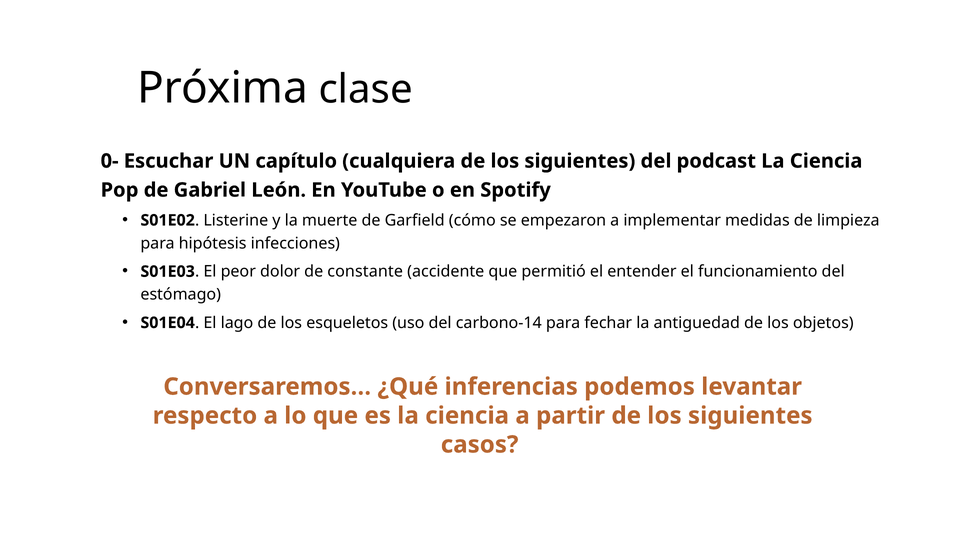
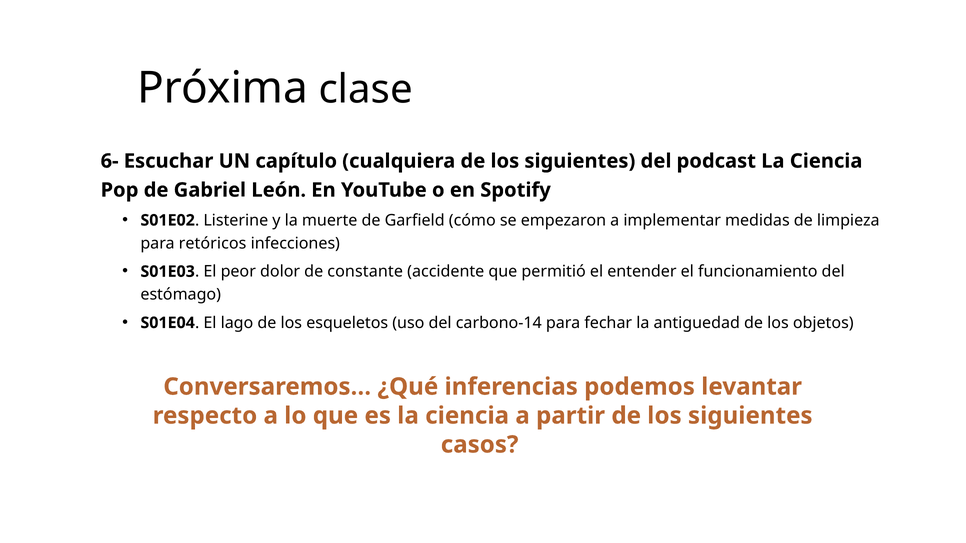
0-: 0- -> 6-
hipótesis: hipótesis -> retóricos
